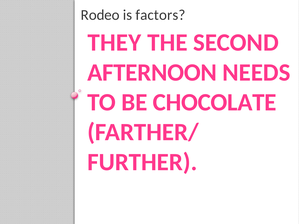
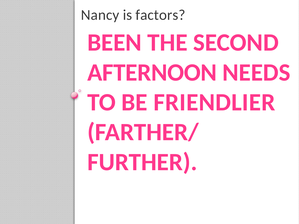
Rodeo: Rodeo -> Nancy
THEY: THEY -> BEEN
CHOCOLATE: CHOCOLATE -> FRIENDLIER
